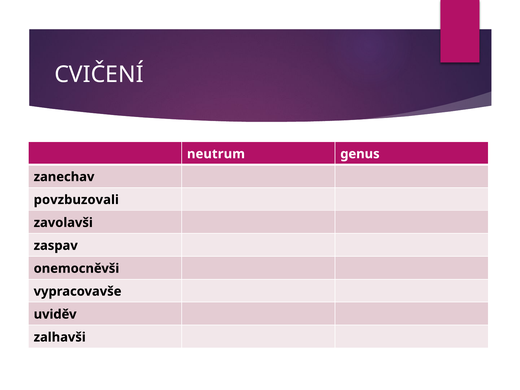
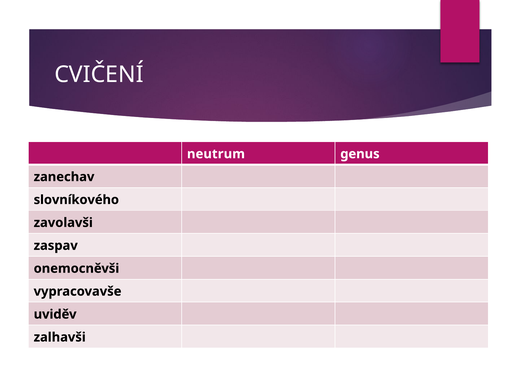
povzbuzovali: povzbuzovali -> slovníkového
